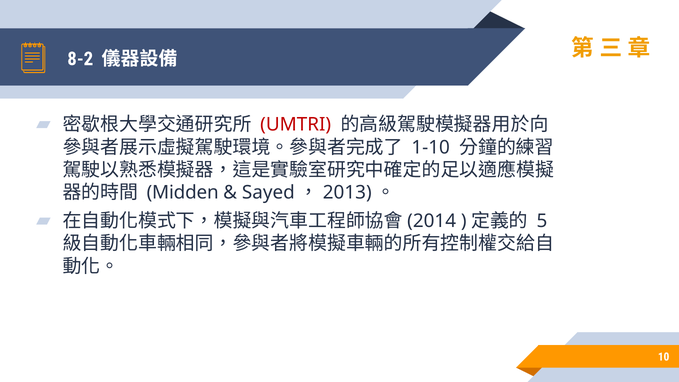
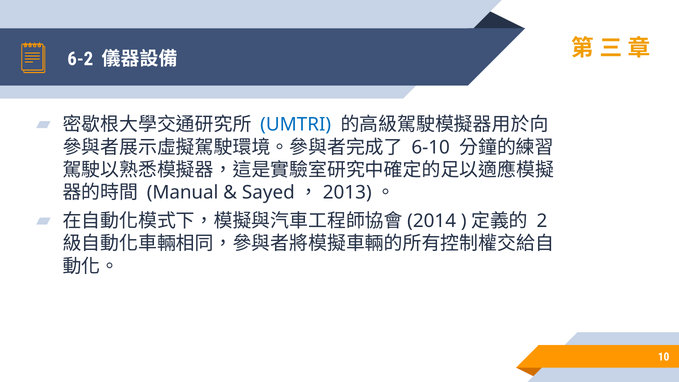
8-2: 8-2 -> 6-2
UMTRI colour: red -> blue
1-10: 1-10 -> 6-10
Midden: Midden -> Manual
5: 5 -> 2
